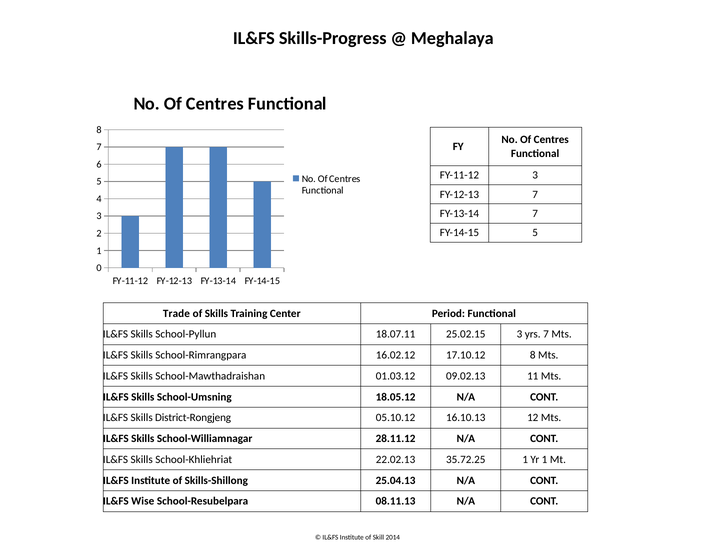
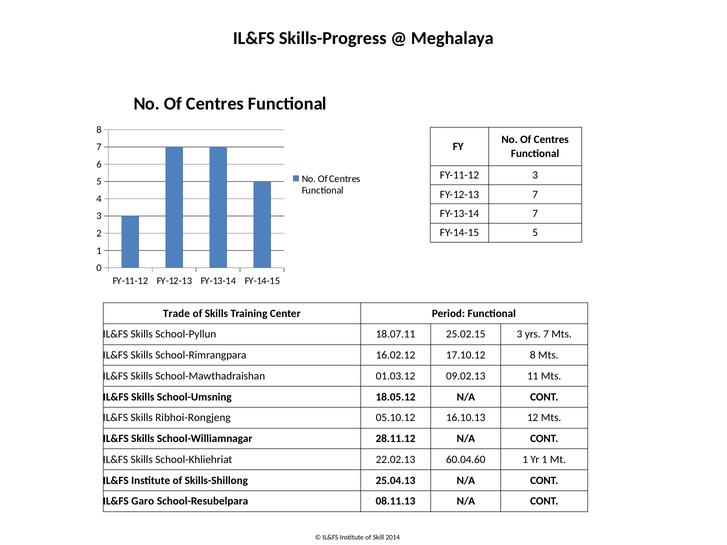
District-Rongjeng: District-Rongjeng -> Ribhoi-Rongjeng
35.72.25: 35.72.25 -> 60.04.60
Wise: Wise -> Garo
